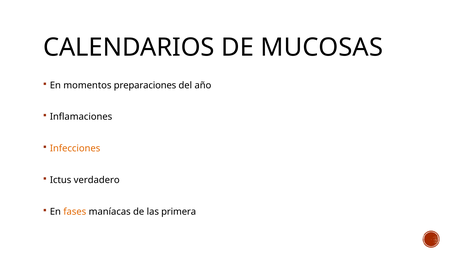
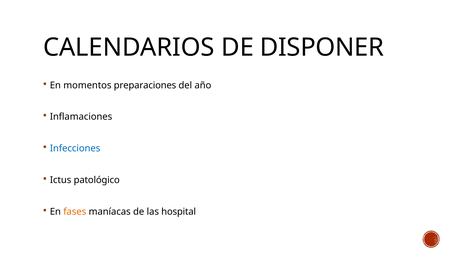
MUCOSAS: MUCOSAS -> DISPONER
Infecciones colour: orange -> blue
verdadero: verdadero -> patológico
primera: primera -> hospital
